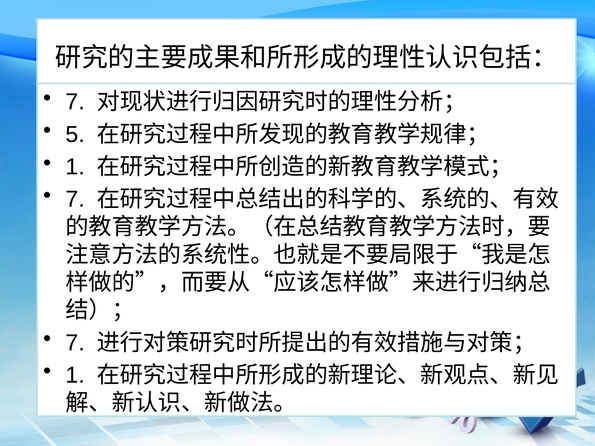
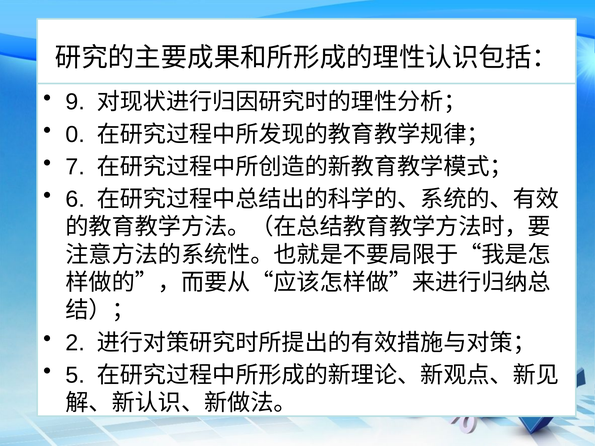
7 at (75, 102): 7 -> 9
5: 5 -> 0
1 at (75, 167): 1 -> 7
7 at (75, 199): 7 -> 6
7 at (75, 343): 7 -> 2
1 at (75, 375): 1 -> 5
